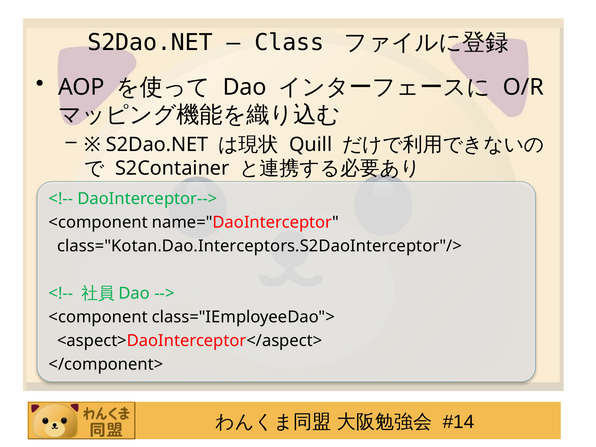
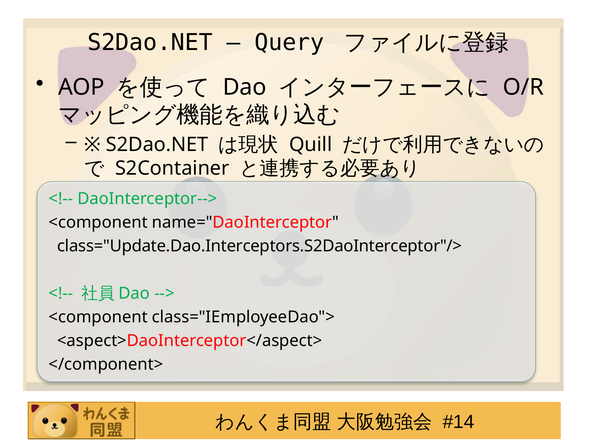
Class: Class -> Query
class="Kotan.Dao.Interceptors.S2DaoInterceptor"/>: class="Kotan.Dao.Interceptors.S2DaoInterceptor"/> -> class="Update.Dao.Interceptors.S2DaoInterceptor"/>
